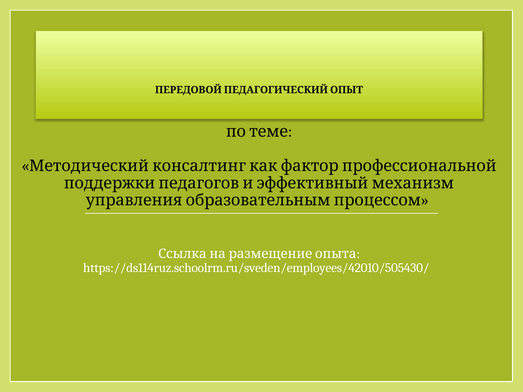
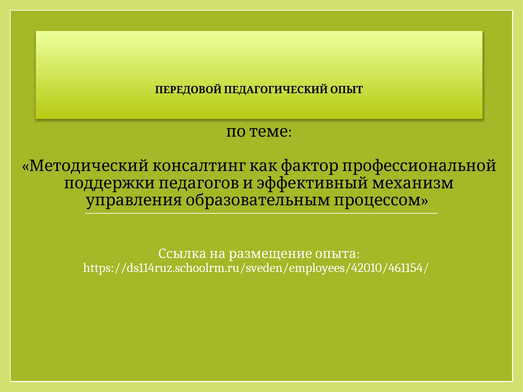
https://ds114ruz.schoolrm.ru/sveden/employees/42010/505430/: https://ds114ruz.schoolrm.ru/sveden/employees/42010/505430/ -> https://ds114ruz.schoolrm.ru/sveden/employees/42010/461154/
